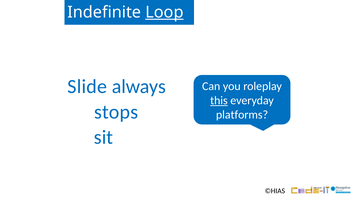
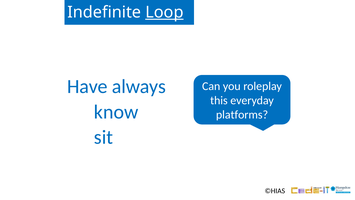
Slide: Slide -> Have
this underline: present -> none
stops: stops -> know
